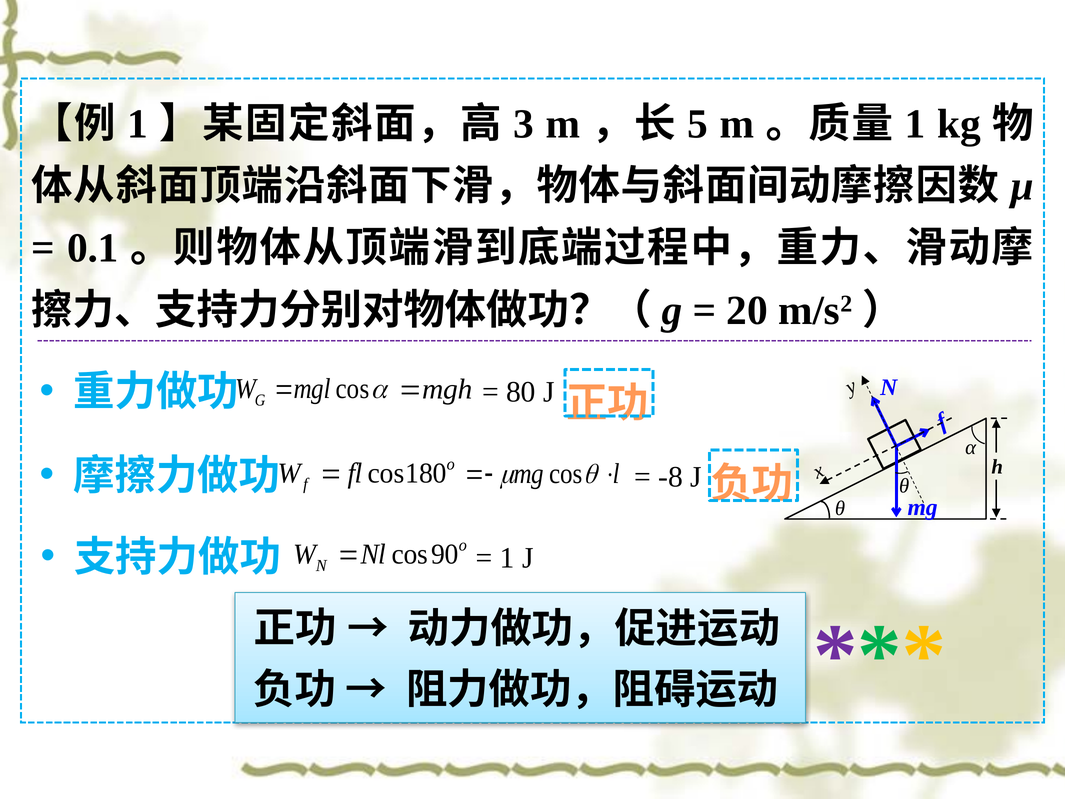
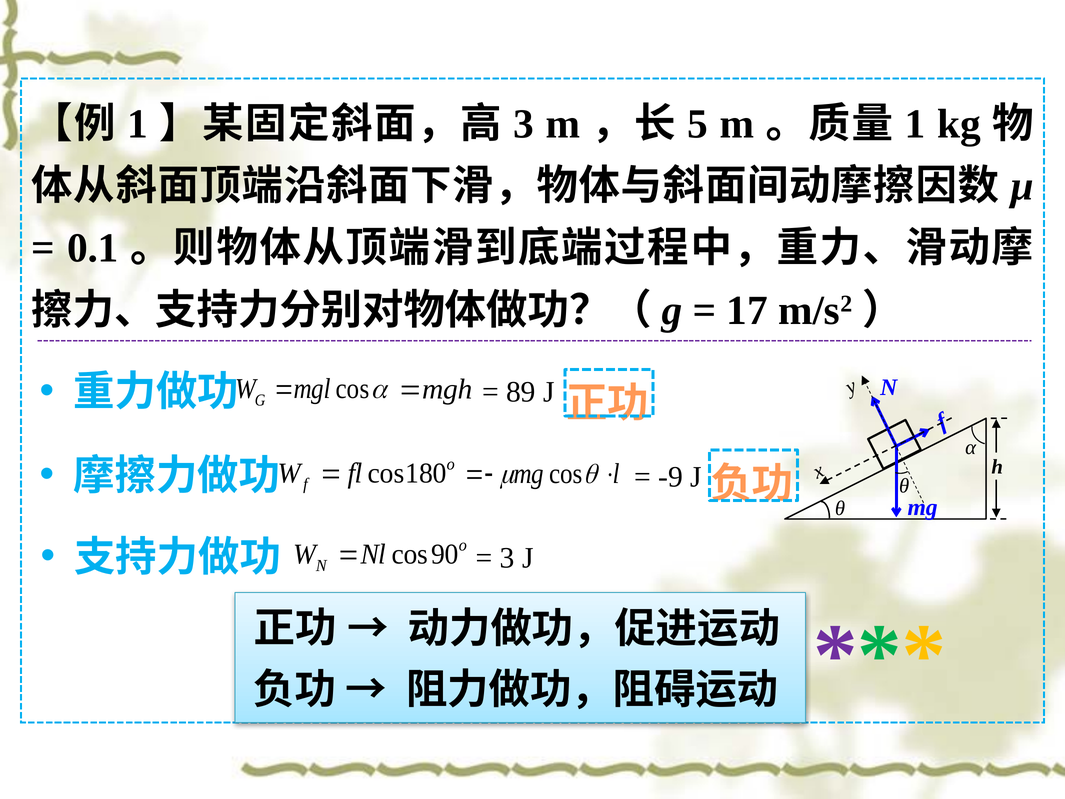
20: 20 -> 17
80: 80 -> 89
-8: -8 -> -9
1 at (507, 558): 1 -> 3
